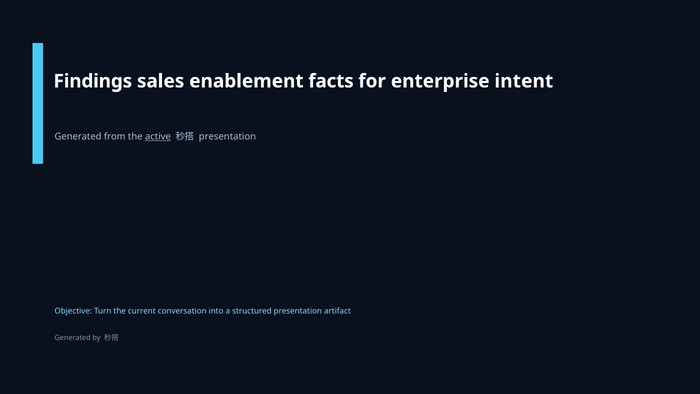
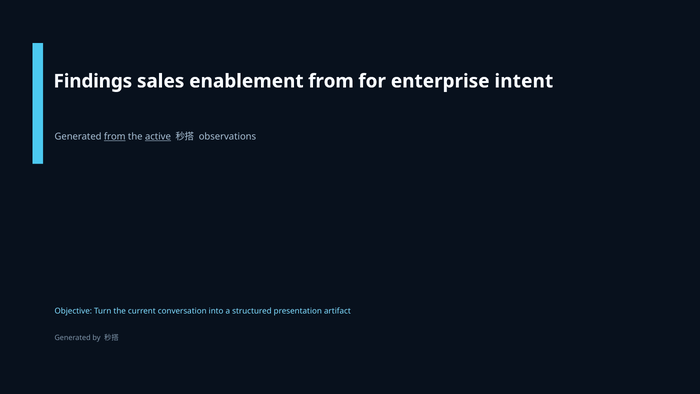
enablement facts: facts -> from
from at (115, 137) underline: none -> present
presentation at (227, 137): presentation -> observations
